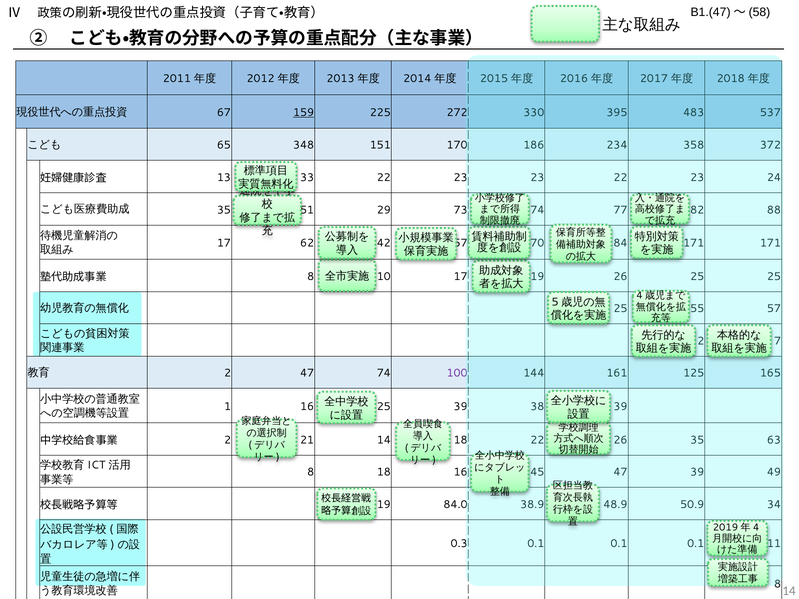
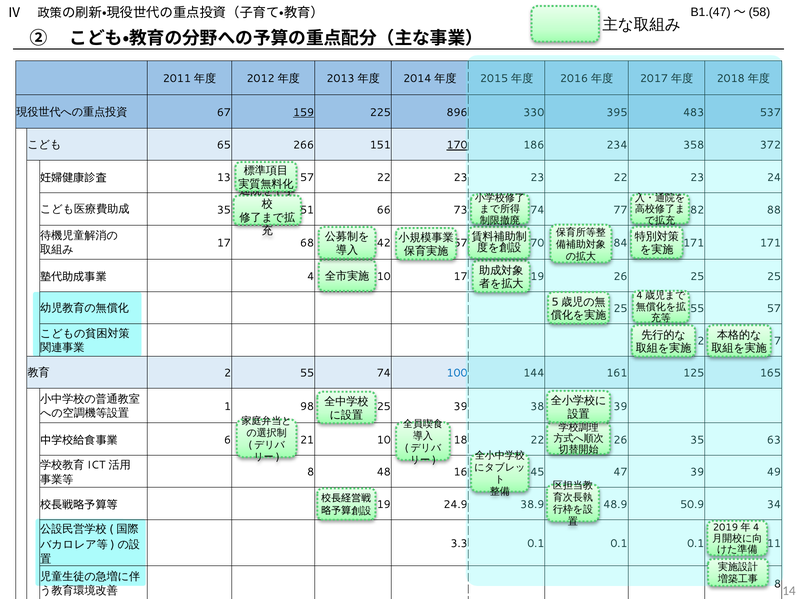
272: 272 -> 896
348: 348 -> 266
170 underline: none -> present
13 33: 33 -> 57
29: 29 -> 66
62: 62 -> 68
8 at (311, 276): 8 -> 4
2 47: 47 -> 55
100 colour: purple -> blue
1 16: 16 -> 98
2 at (228, 440): 2 -> 6
21 14: 14 -> 10
8 18: 18 -> 48
84.0: 84.0 -> 24.9
0.3: 0.3 -> 3.3
